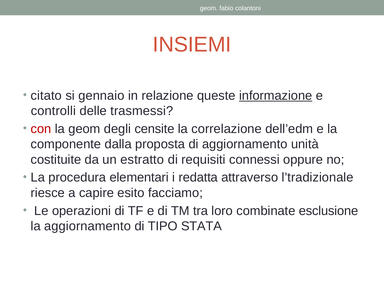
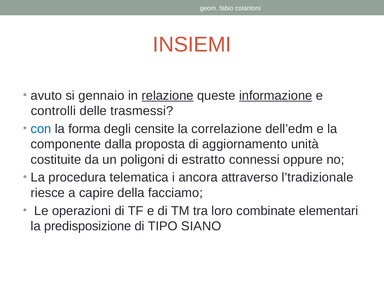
citato: citato -> avuto
relazione underline: none -> present
con colour: red -> blue
la geom: geom -> forma
estratto: estratto -> poligoni
requisiti: requisiti -> estratto
elementari: elementari -> telematica
redatta: redatta -> ancora
esito: esito -> della
esclusione: esclusione -> elementari
la aggiornamento: aggiornamento -> predisposizione
STATA: STATA -> SIANO
